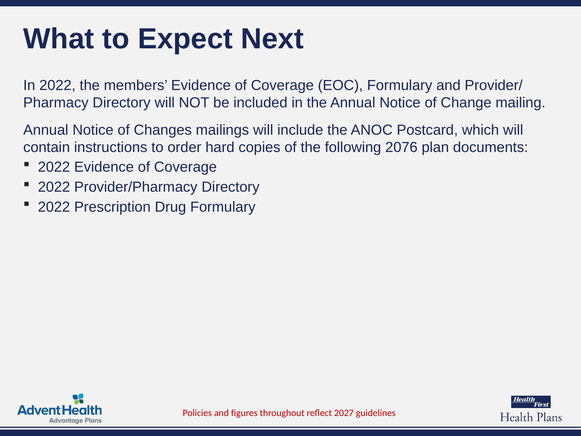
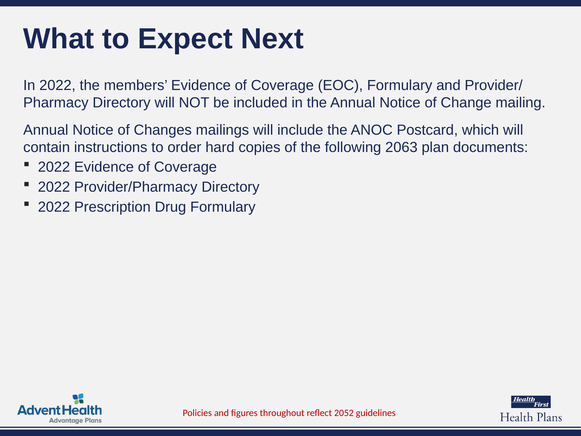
2076: 2076 -> 2063
2027: 2027 -> 2052
